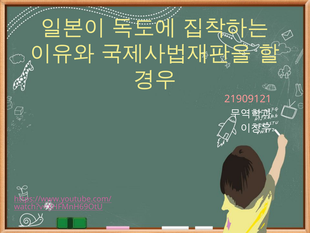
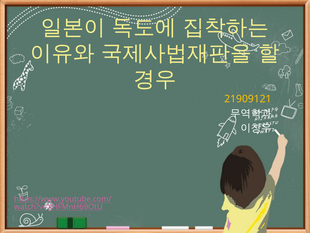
21909121 colour: pink -> yellow
